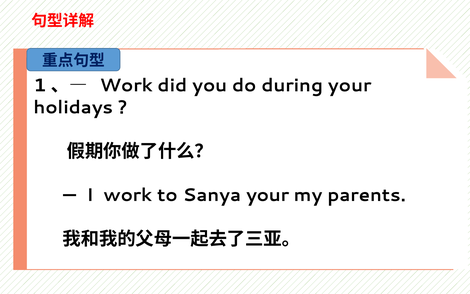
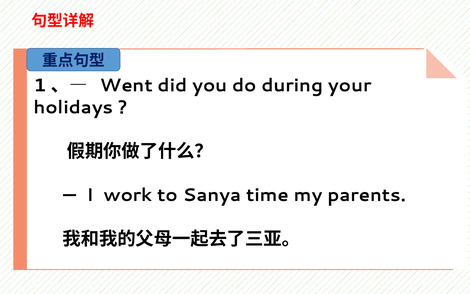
1、— Work: Work -> Went
Sanya your: your -> time
